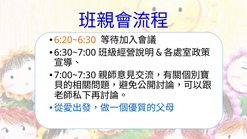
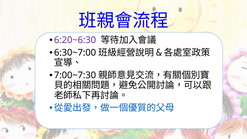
6:20~6:30 colour: orange -> purple
